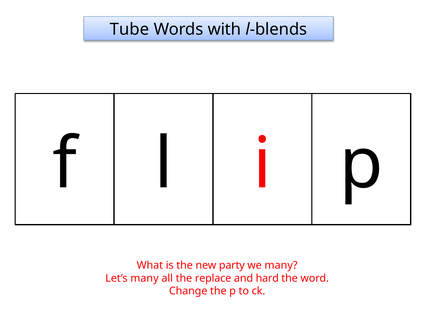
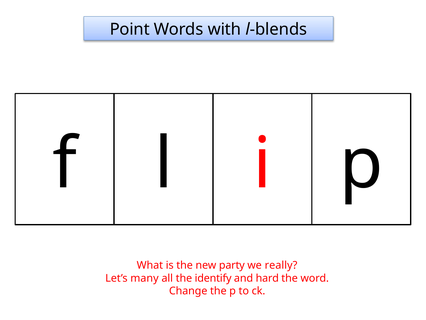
Tube: Tube -> Point
we many: many -> really
replace: replace -> identify
